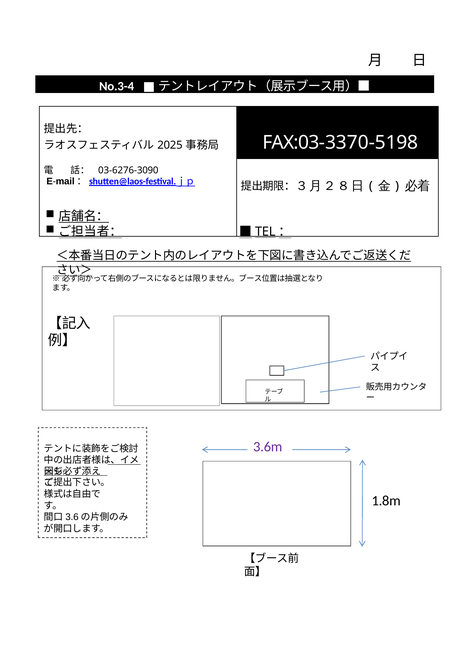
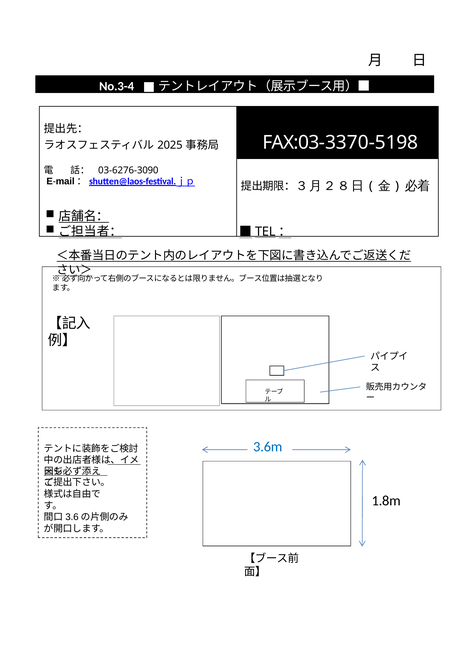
3.6m colour: purple -> blue
